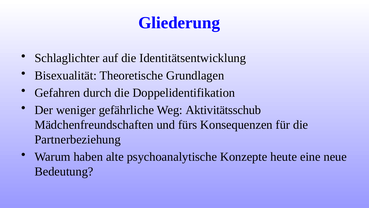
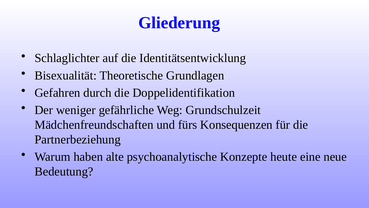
Aktivitätsschub: Aktivitätsschub -> Grundschulzeit
